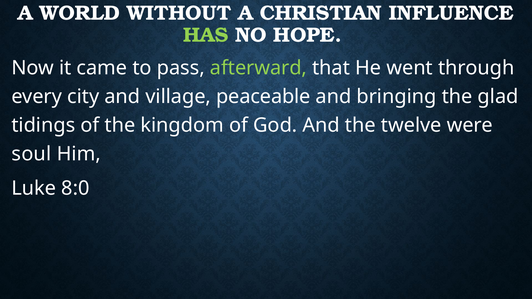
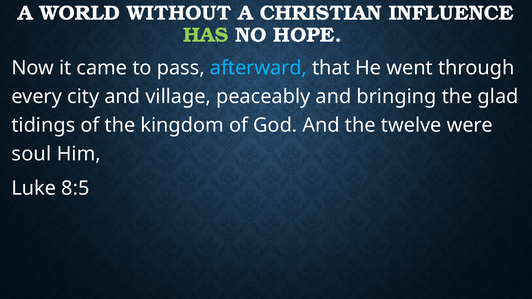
afterward colour: light green -> light blue
peaceable: peaceable -> peaceably
8:0: 8:0 -> 8:5
